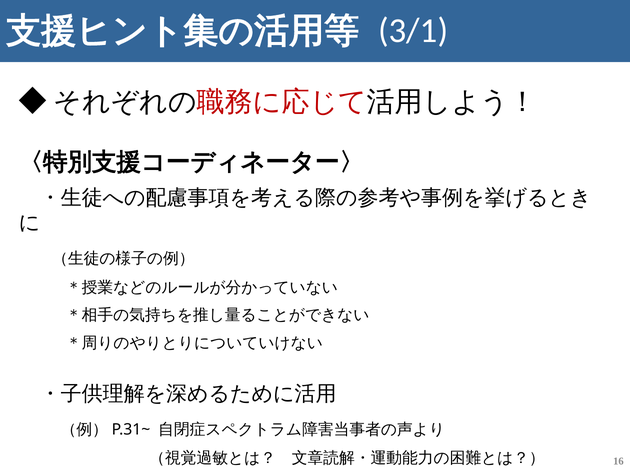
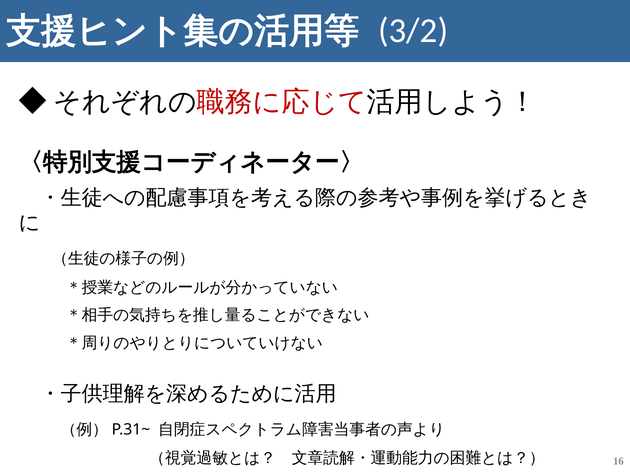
3/1: 3/1 -> 3/2
